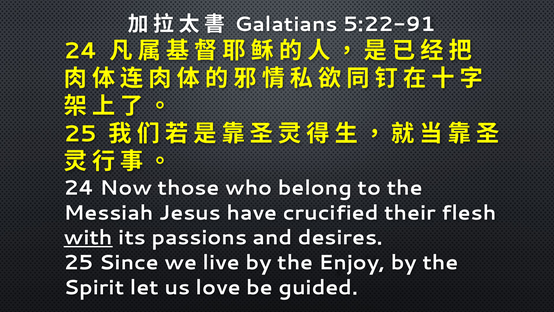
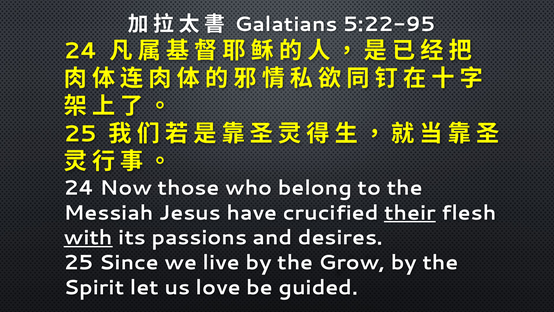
5:22-91: 5:22-91 -> 5:22-95
their underline: none -> present
Enjoy: Enjoy -> Grow
